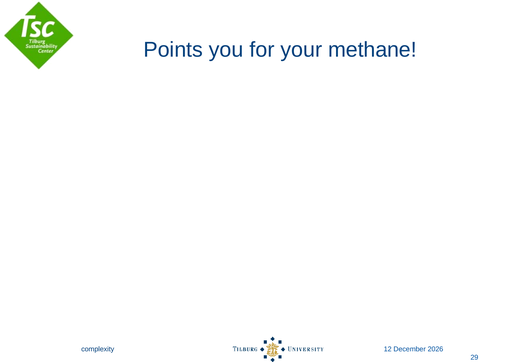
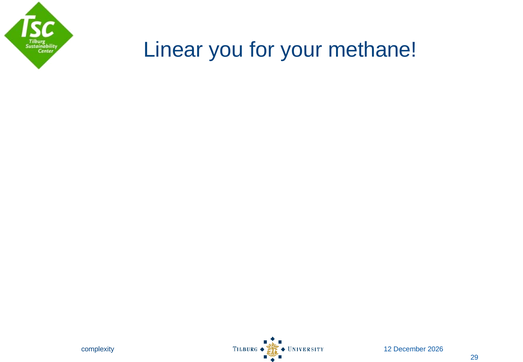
Points: Points -> Linear
